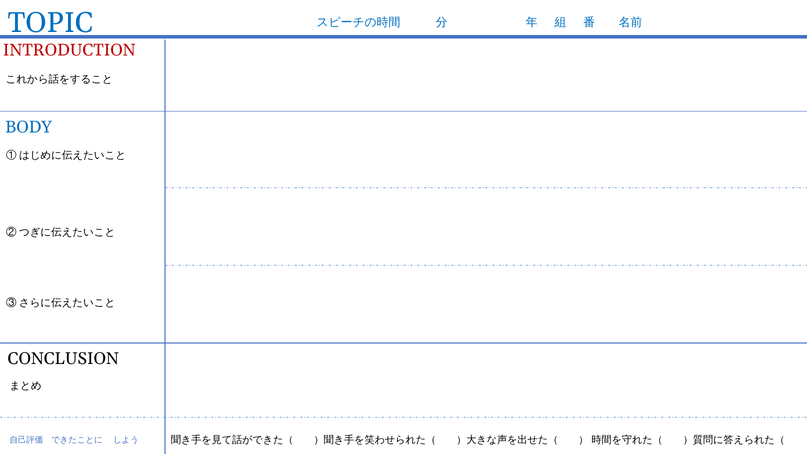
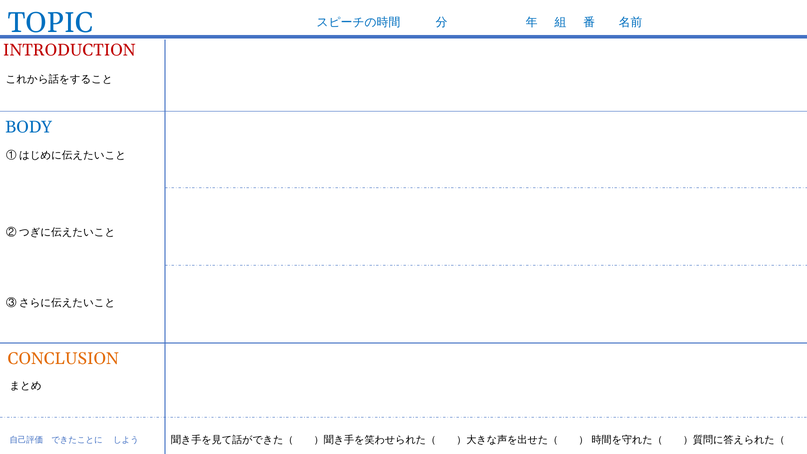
CONCLUSION colour: black -> orange
